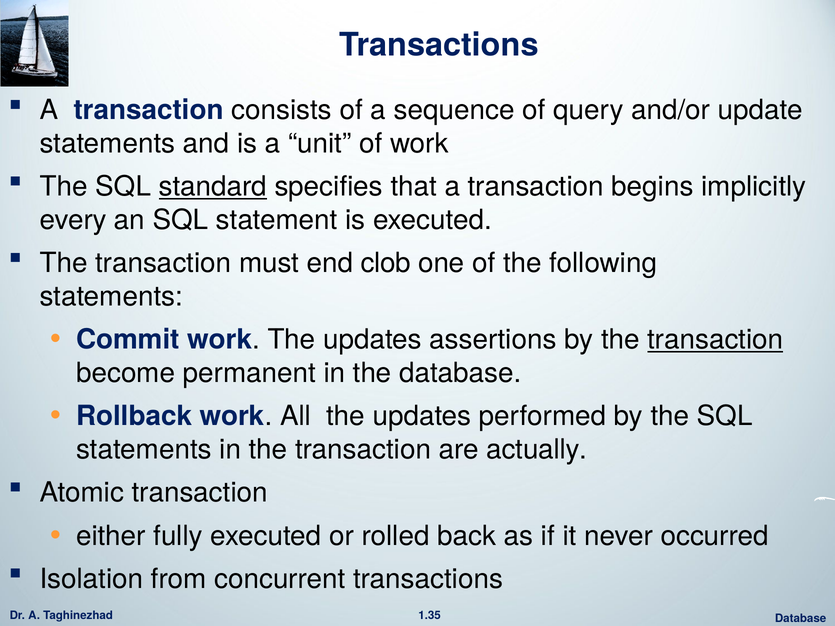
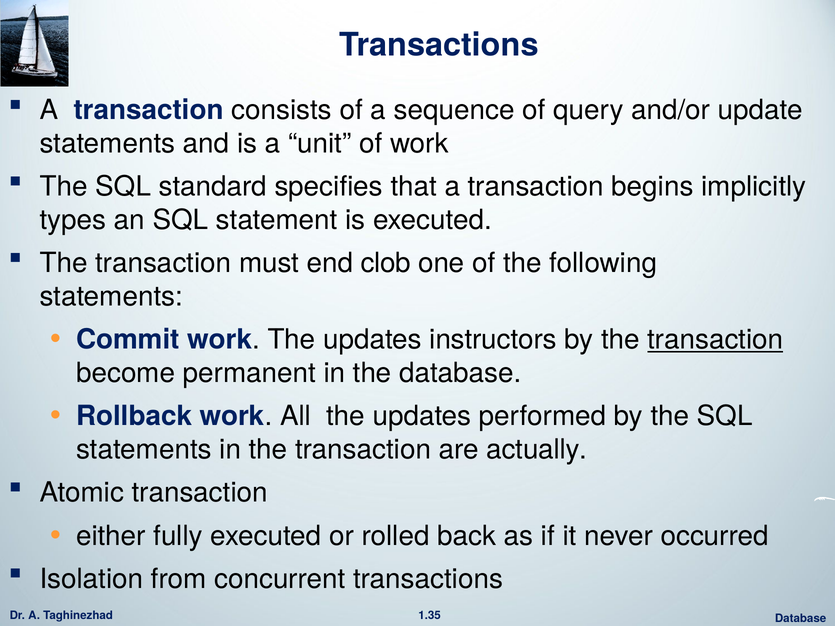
standard underline: present -> none
every: every -> types
assertions: assertions -> instructors
